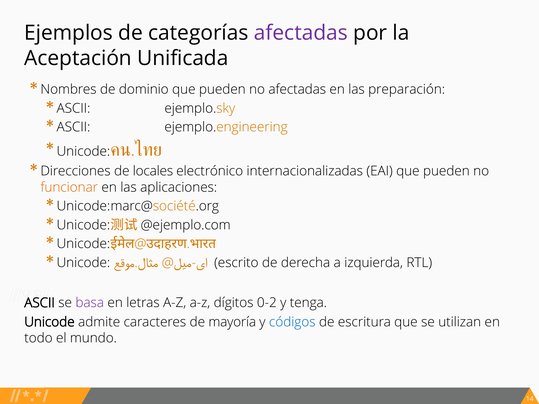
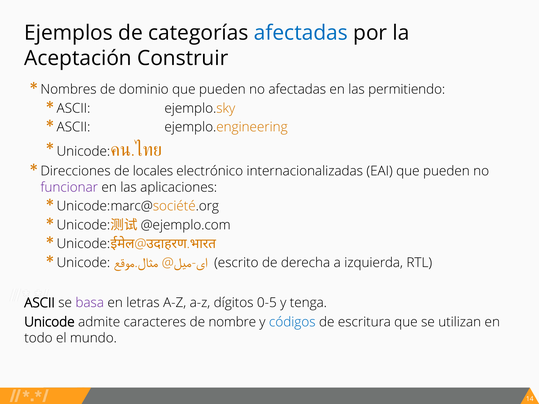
afectadas at (301, 33) colour: purple -> blue
Unificada: Unificada -> Construir
preparación: preparación -> permitiendo
funcionar colour: orange -> purple
0-2: 0-2 -> 0-5
mayoría: mayoría -> nombre
